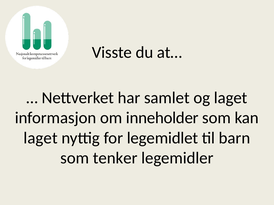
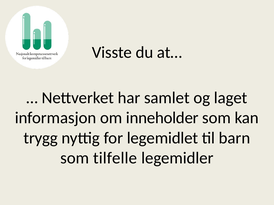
laget at (41, 138): laget -> trygg
tenker: tenker -> tilfelle
